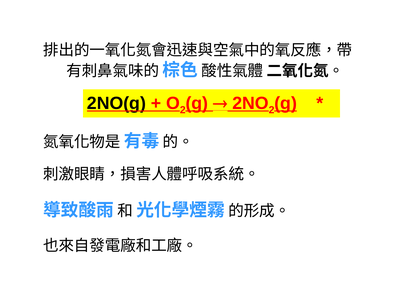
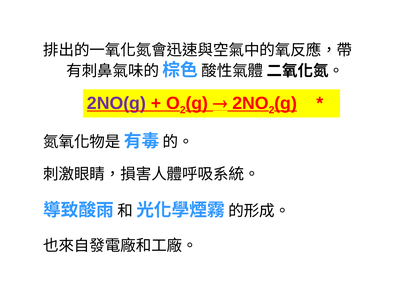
2NO(g colour: black -> purple
